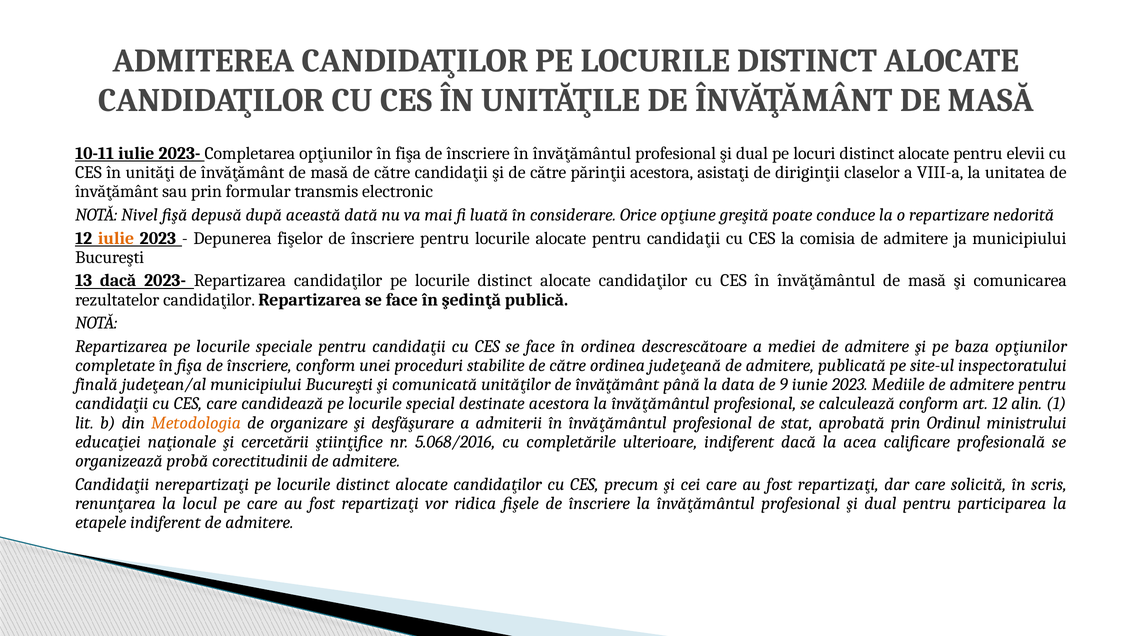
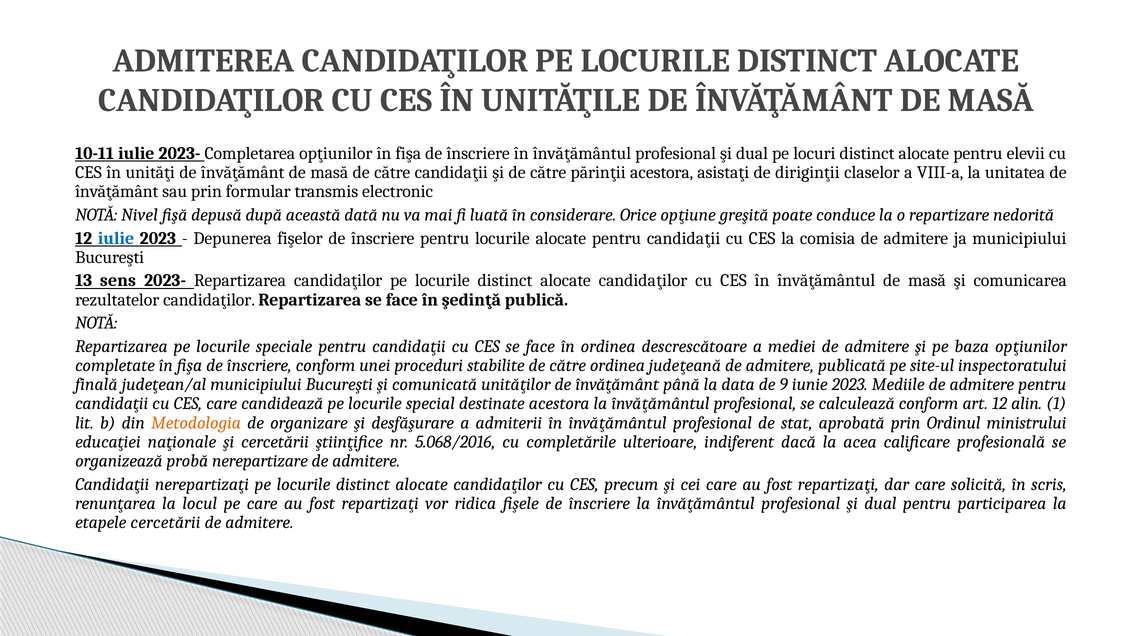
iulie at (116, 238) colour: orange -> blue
13 dacă: dacă -> sens
corectitudinii: corectitudinii -> nerepartizare
etapele indiferent: indiferent -> cercetării
